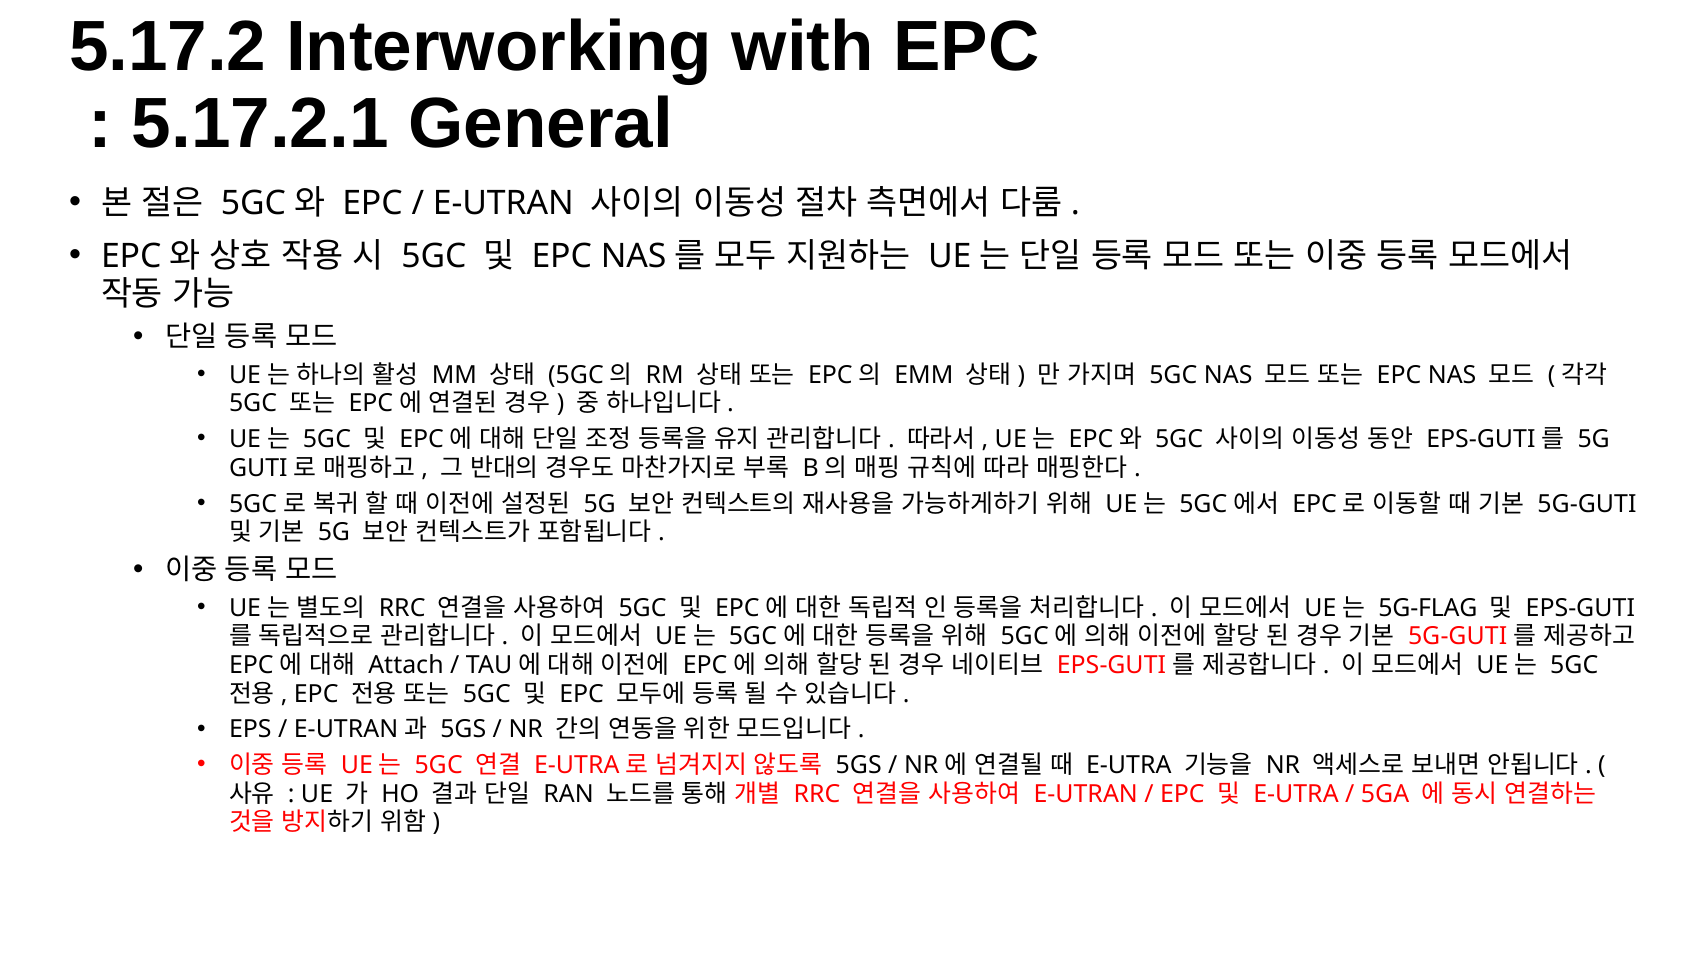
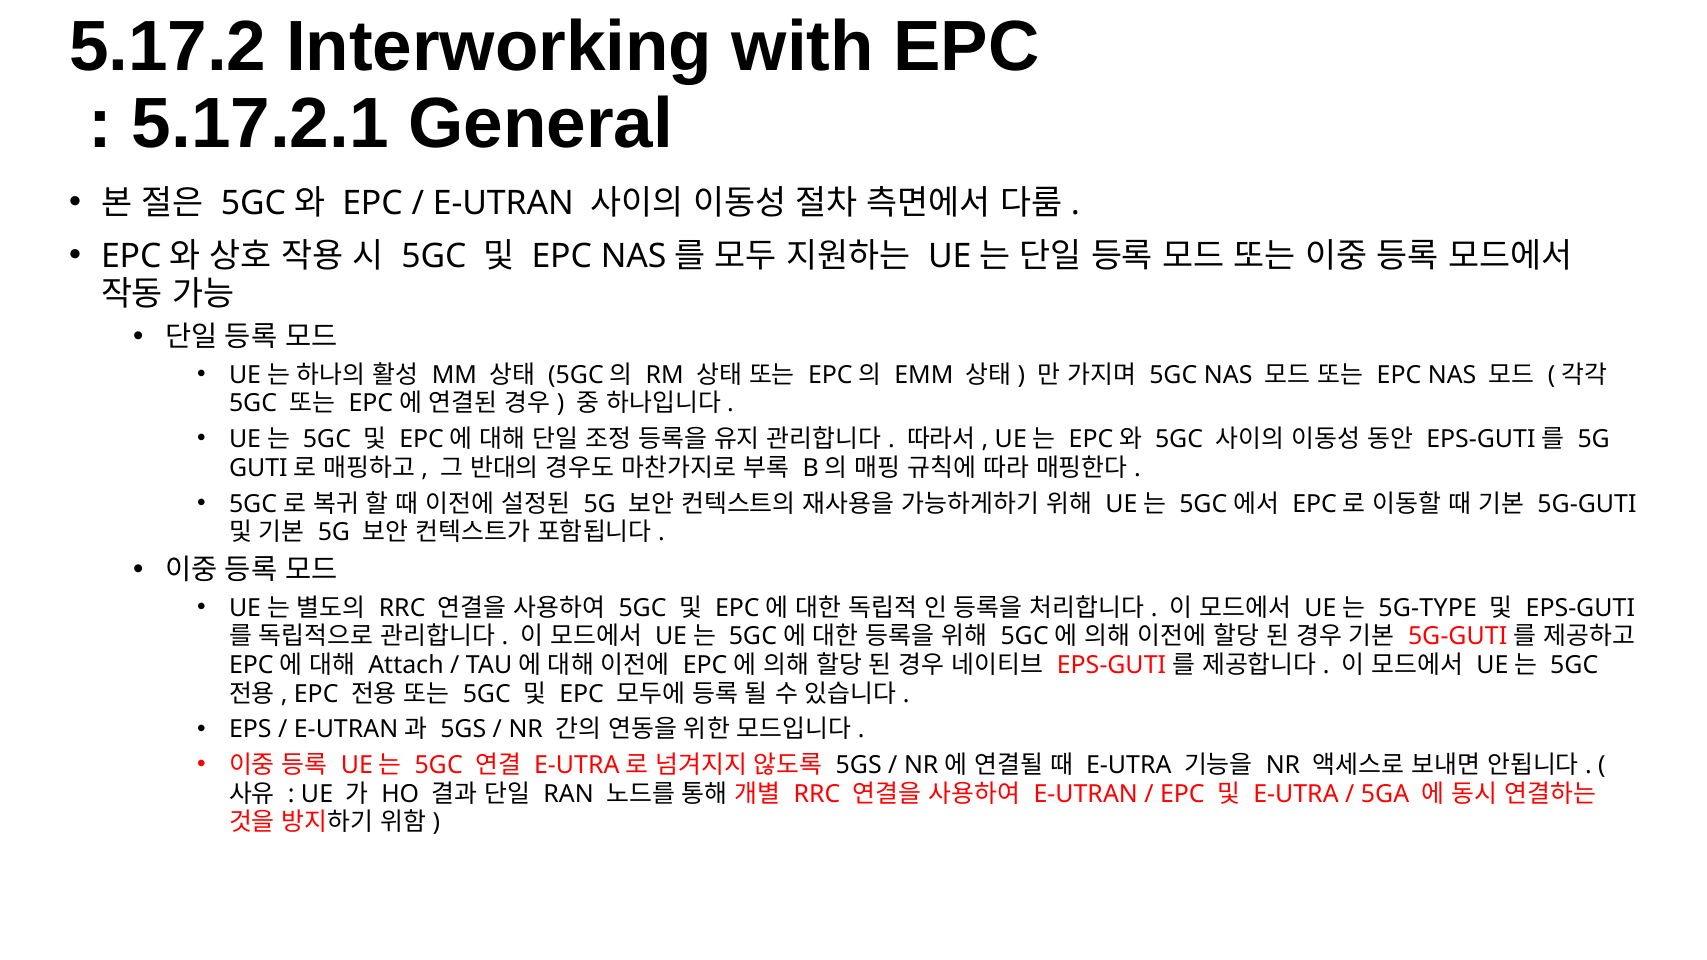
5G-FLAG: 5G-FLAG -> 5G-TYPE
